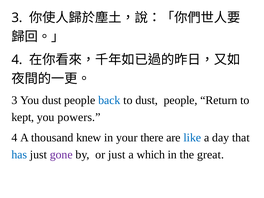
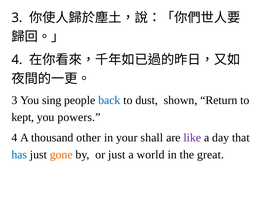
You dust: dust -> sing
to dust people: people -> shown
knew: knew -> other
there: there -> shall
like colour: blue -> purple
gone colour: purple -> orange
which: which -> world
